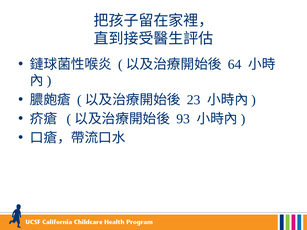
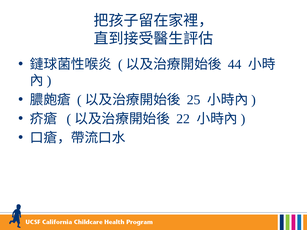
64: 64 -> 44
23: 23 -> 25
93: 93 -> 22
